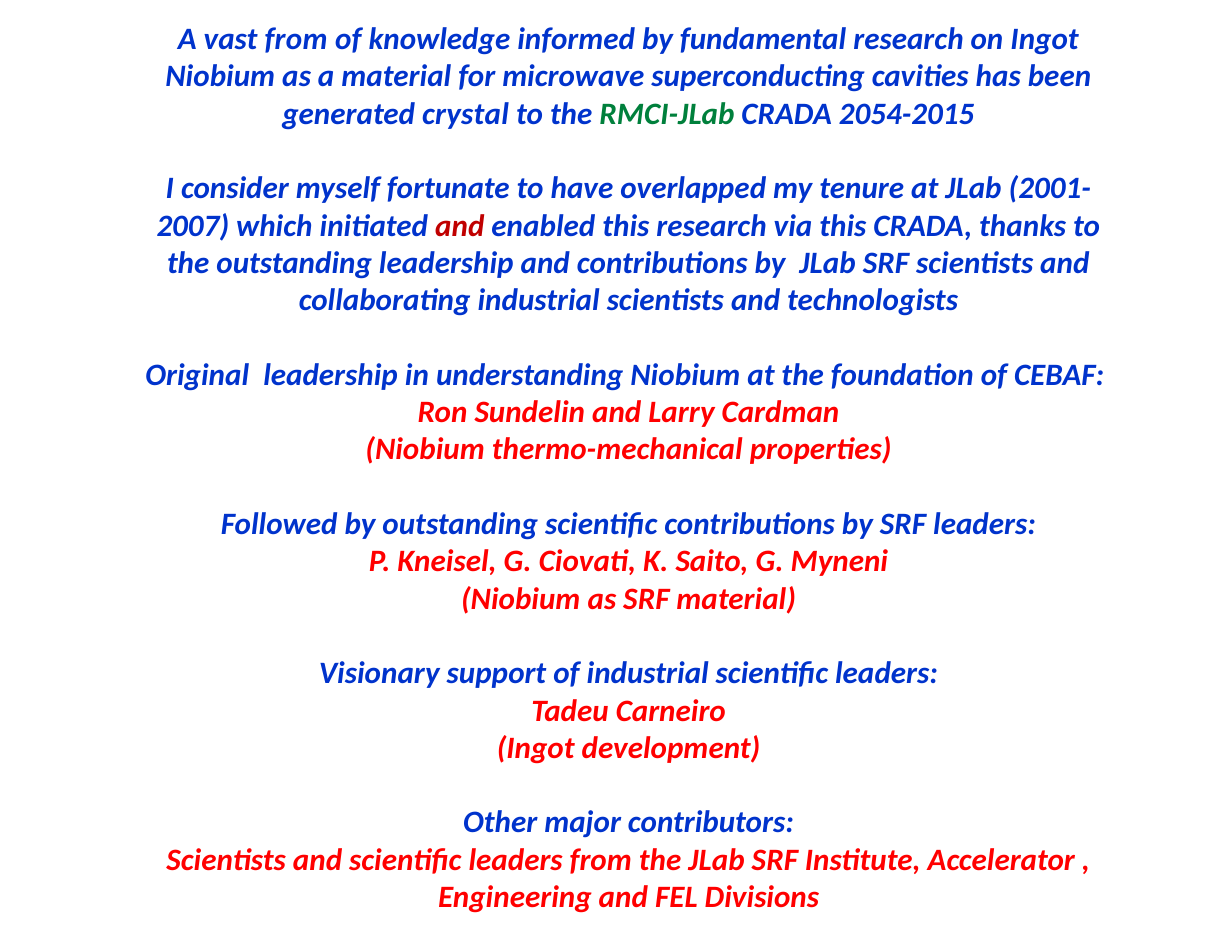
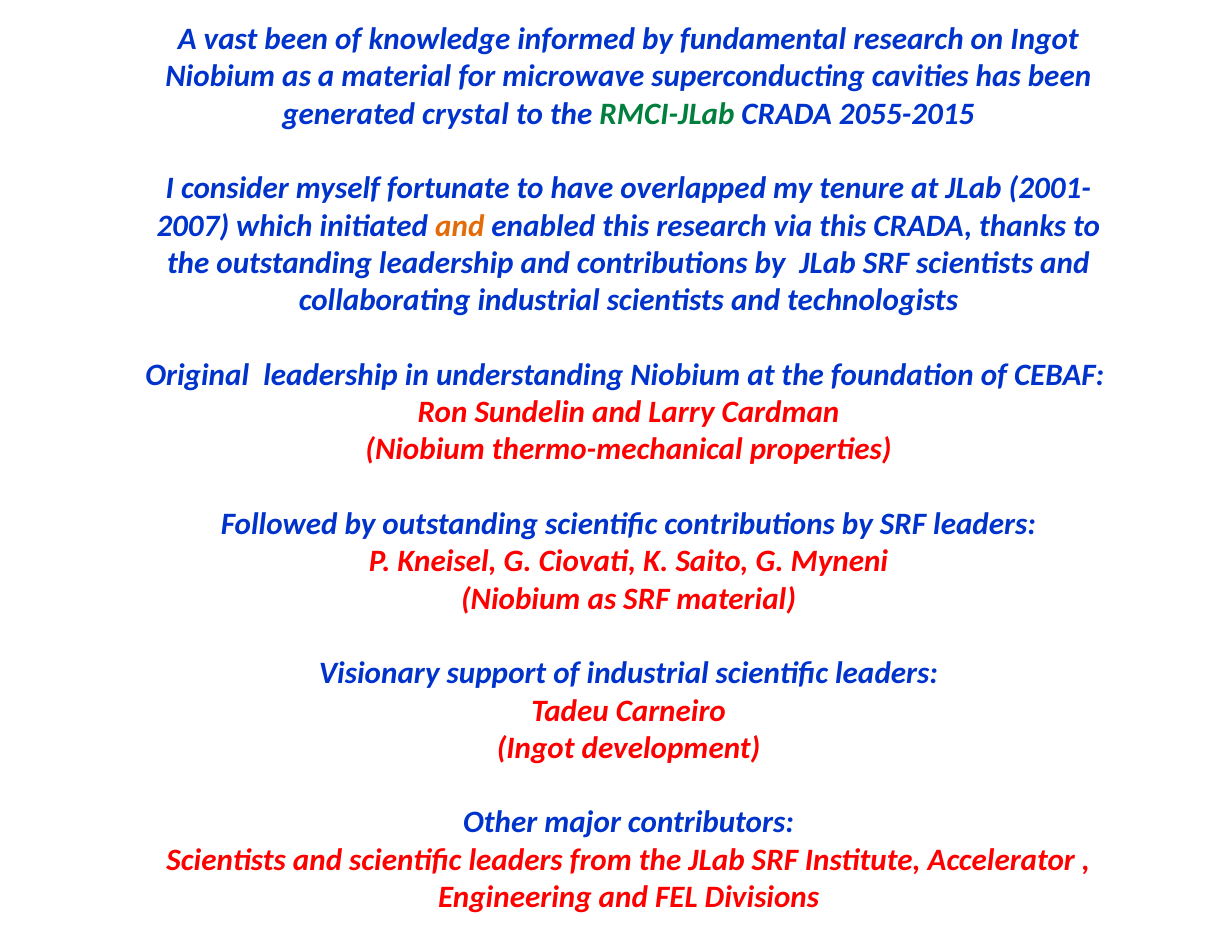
vast from: from -> been
2054-2015: 2054-2015 -> 2055-2015
and at (460, 226) colour: red -> orange
